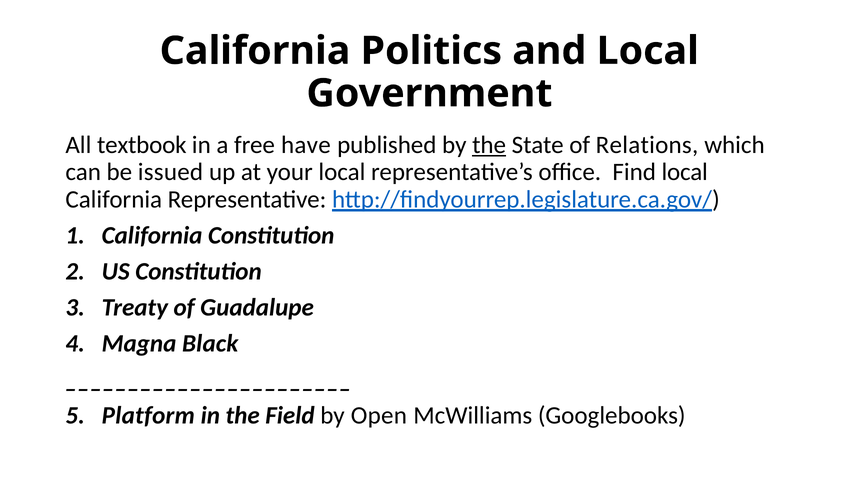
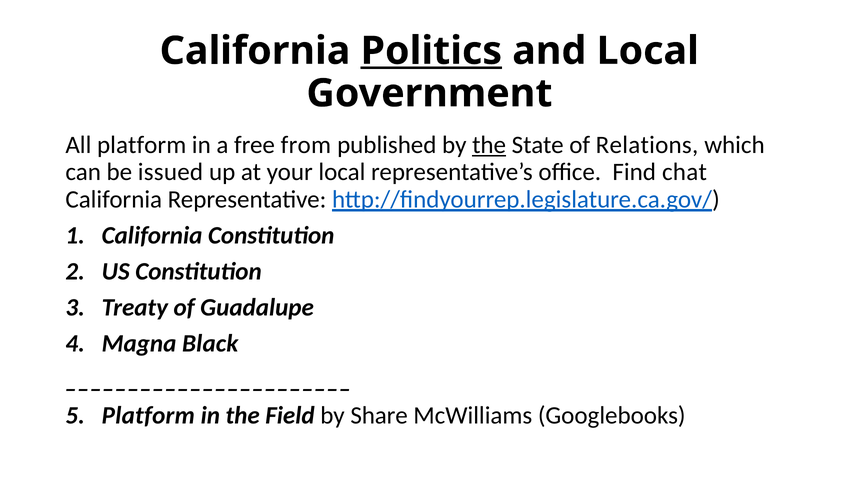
Politics underline: none -> present
All textbook: textbook -> platform
have: have -> from
Find local: local -> chat
Open: Open -> Share
